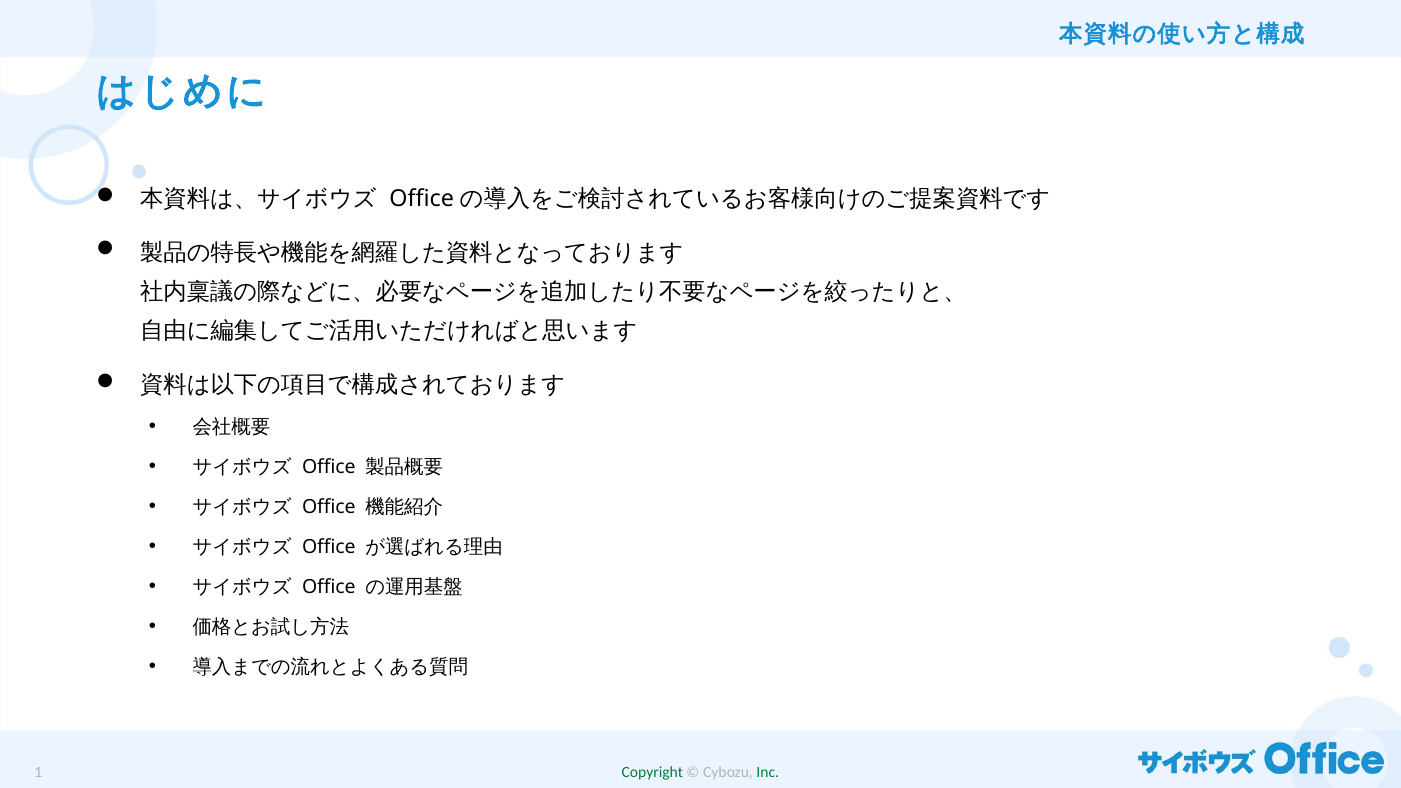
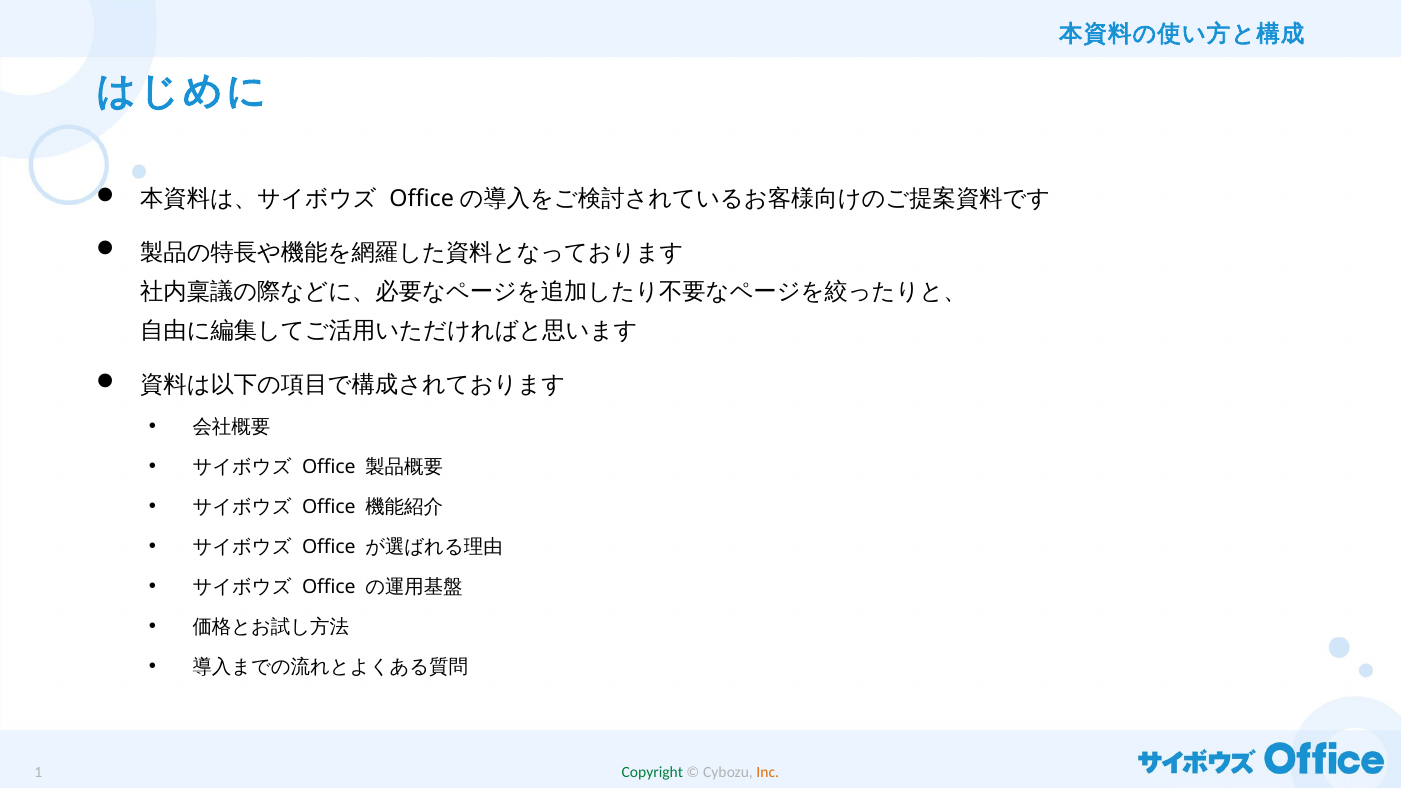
Inc colour: green -> orange
